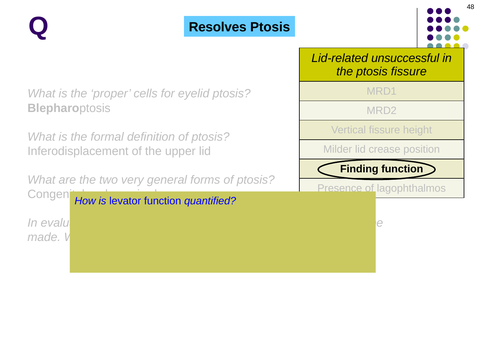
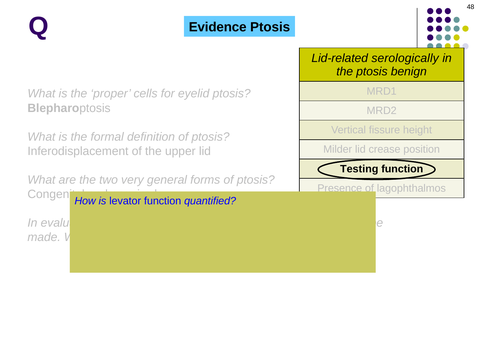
Resolves: Resolves -> Evidence
unsuccessful: unsuccessful -> serologically
ptosis fissure: fissure -> benign
Finding: Finding -> Testing
